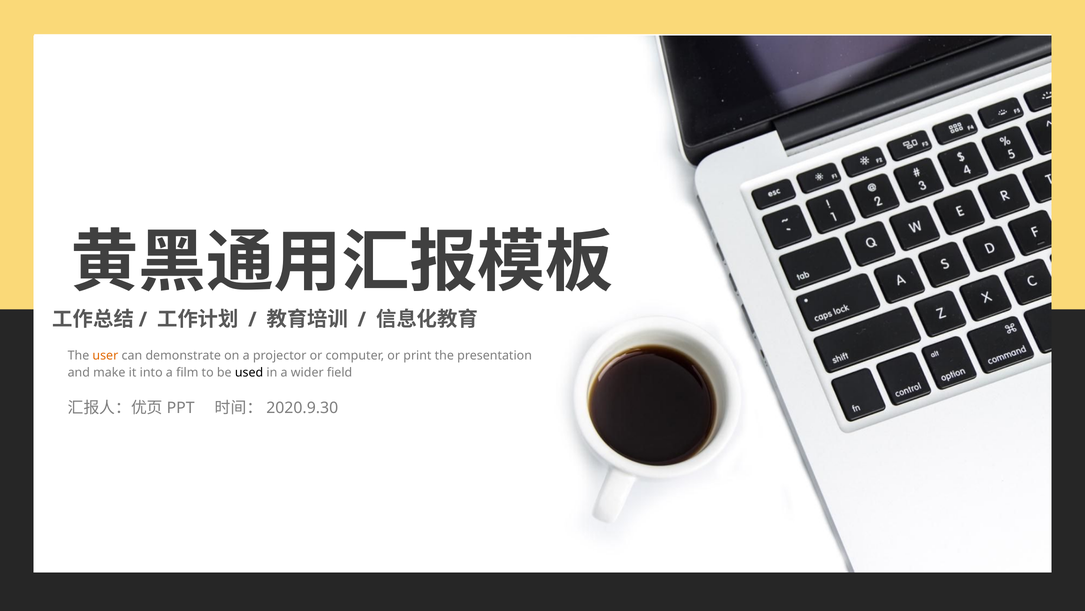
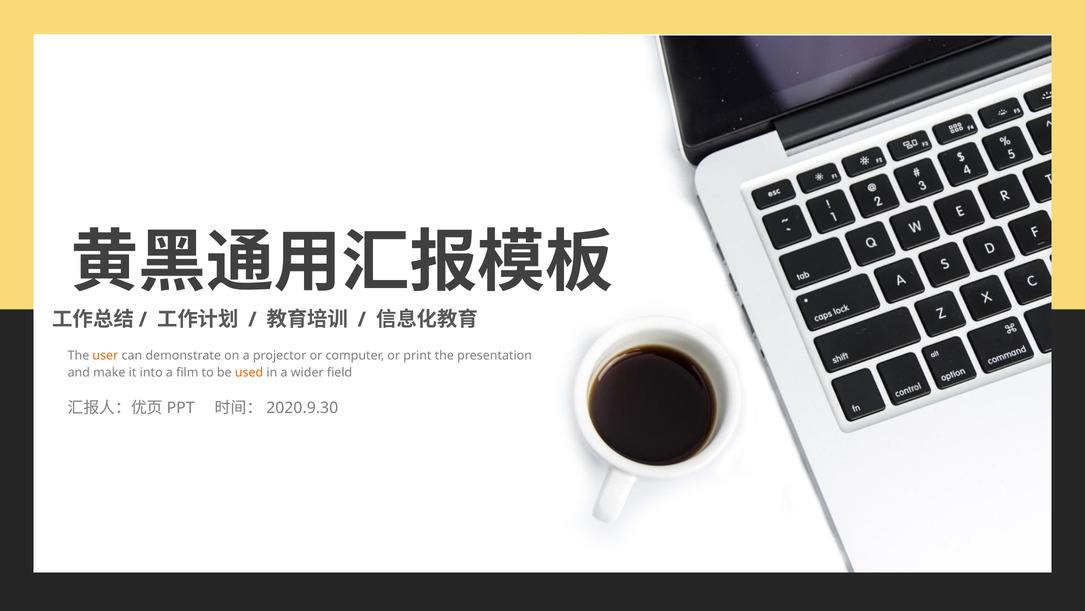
used colour: black -> orange
